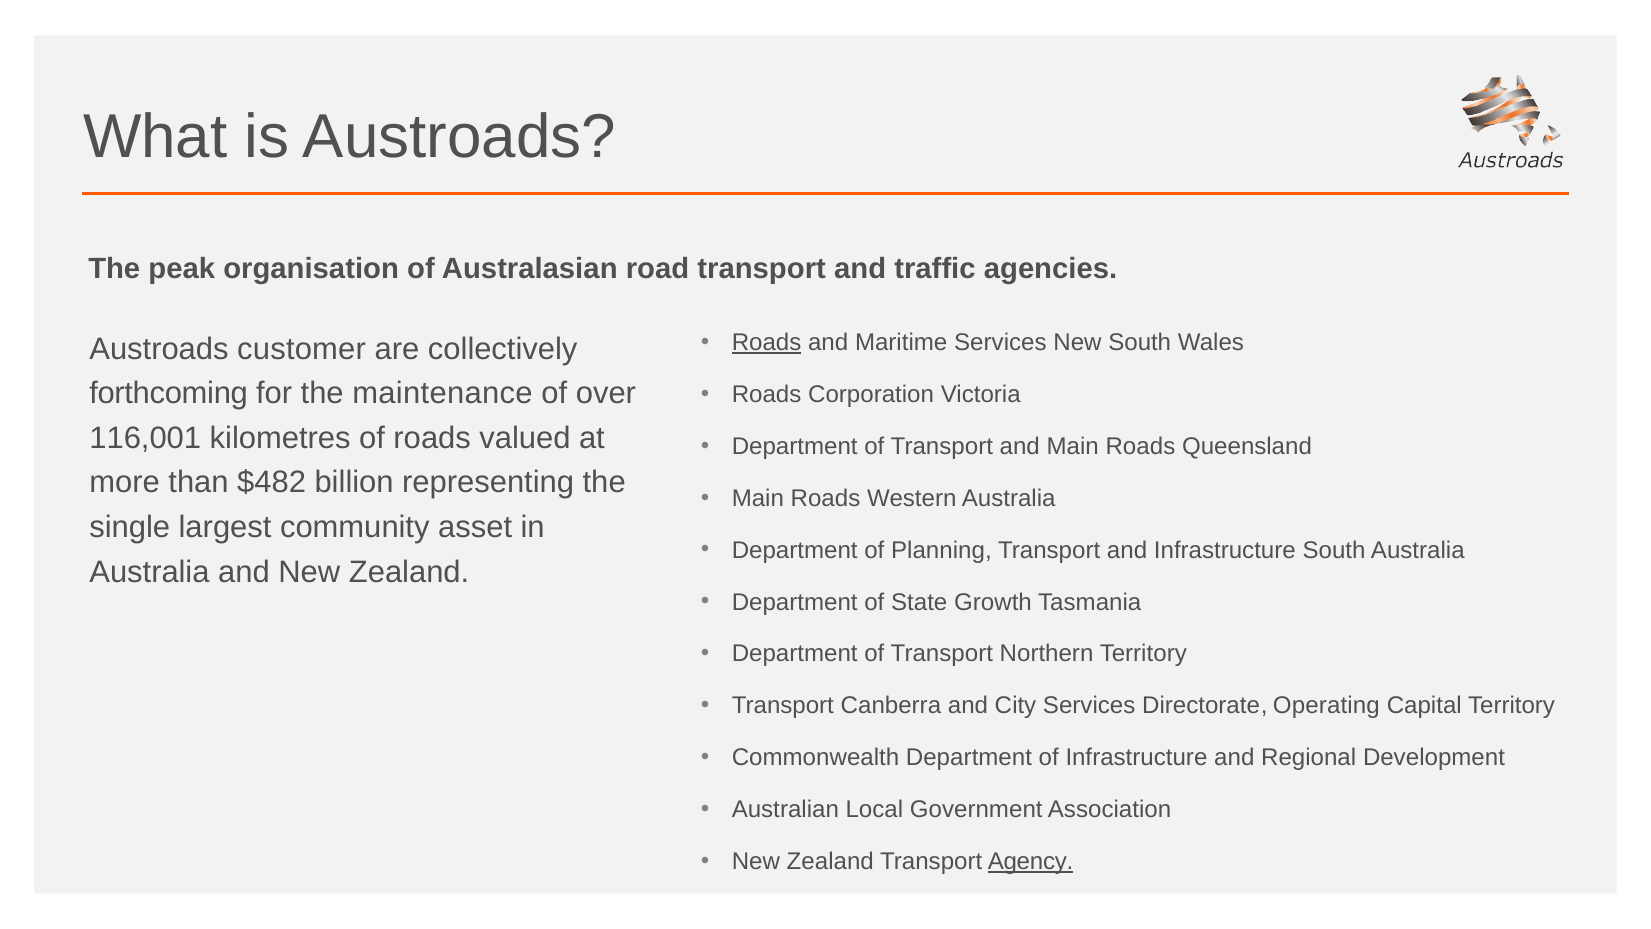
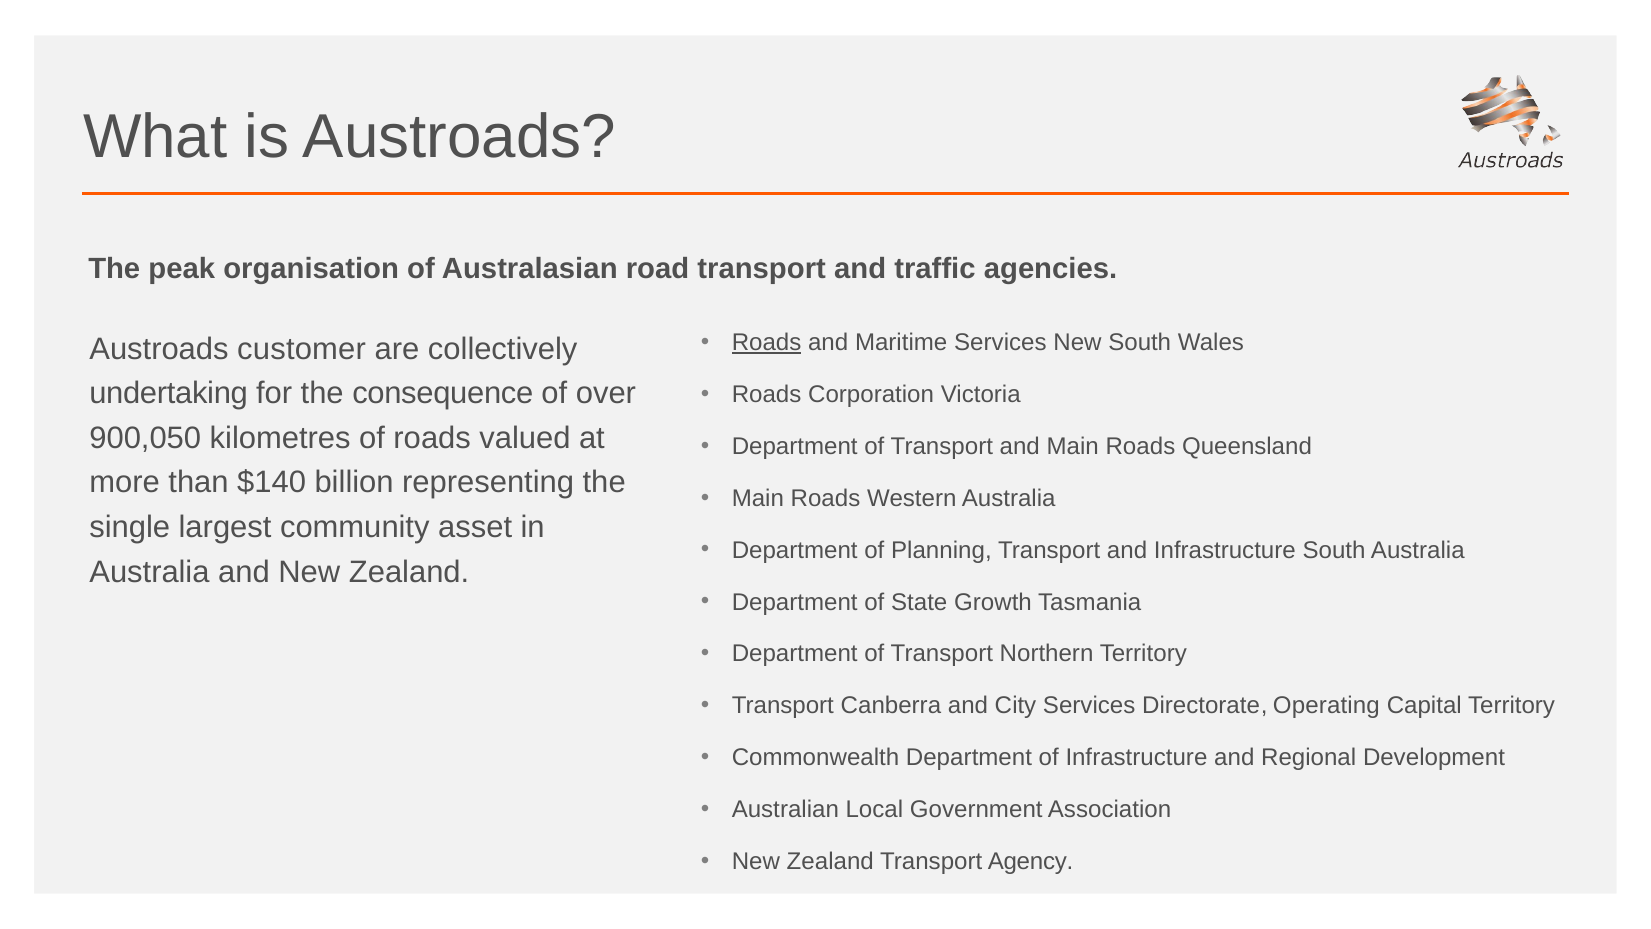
forthcoming: forthcoming -> undertaking
maintenance: maintenance -> consequence
116,001: 116,001 -> 900,050
$482: $482 -> $140
Agency underline: present -> none
